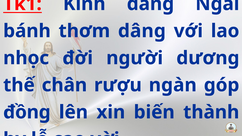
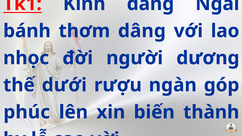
chân: chân -> dưới
đồng: đồng -> phúc
